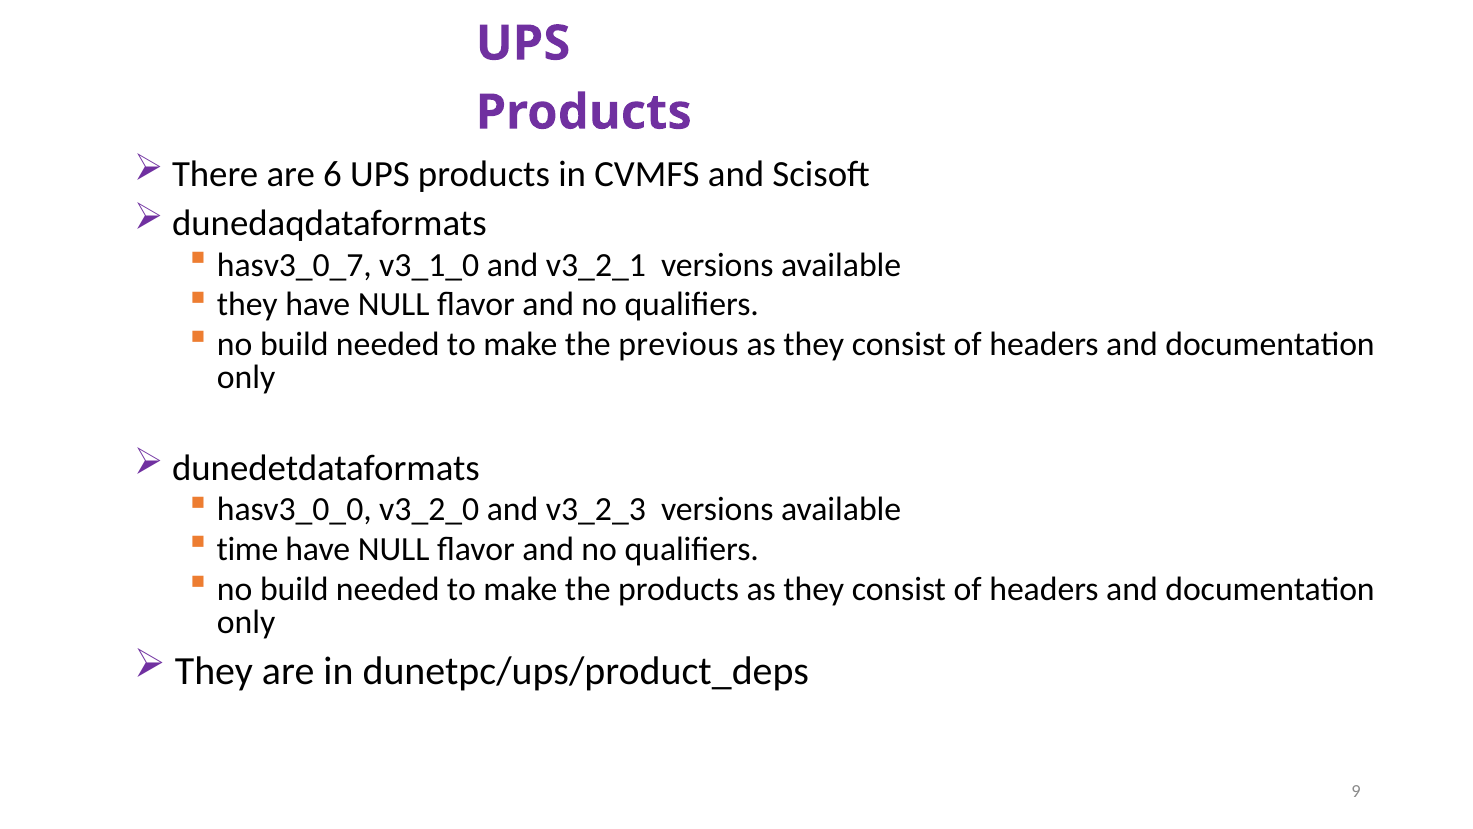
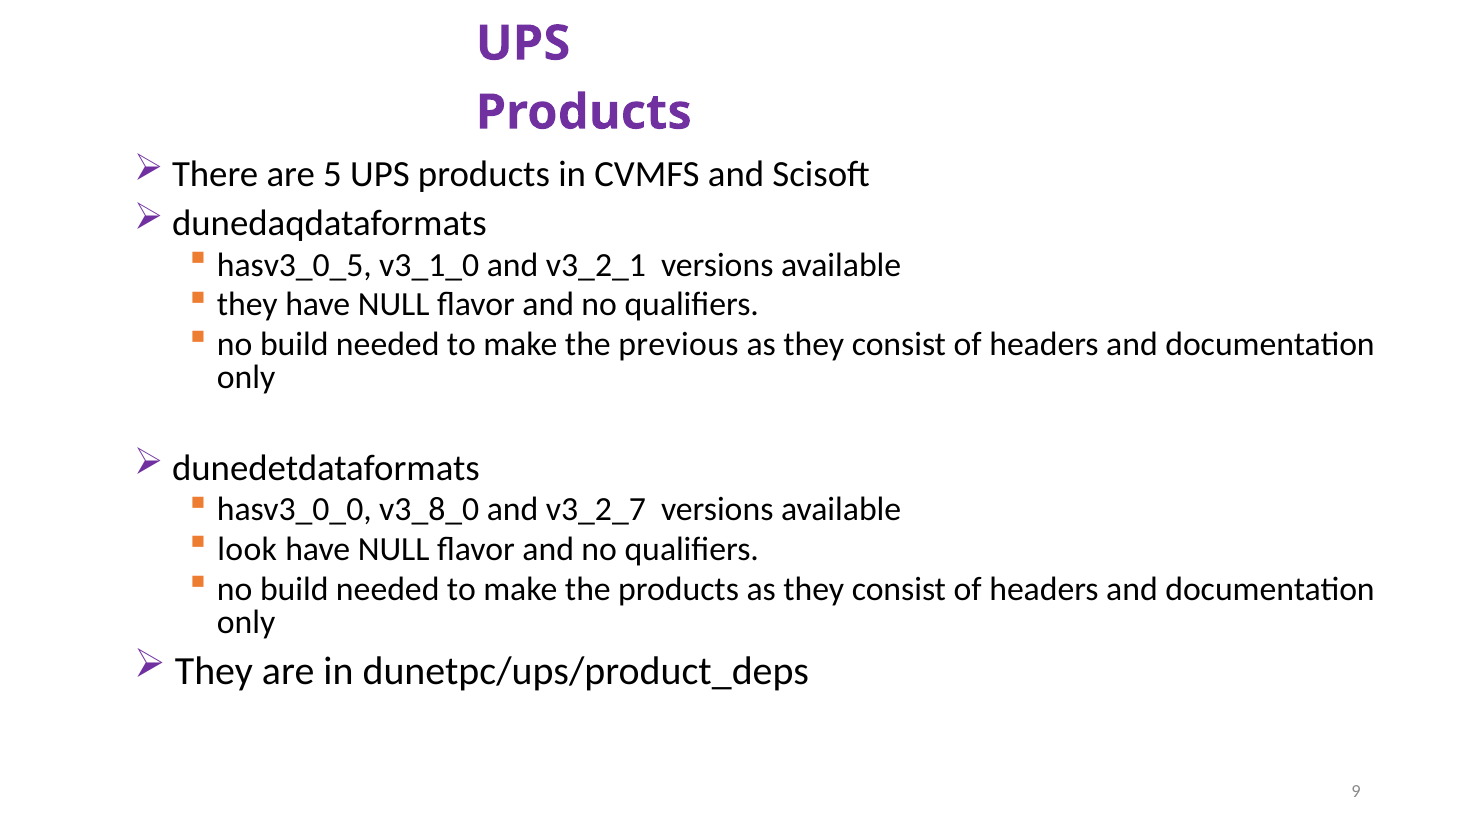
6: 6 -> 5
hasv3_0_7: hasv3_0_7 -> hasv3_0_5
v3_2_0: v3_2_0 -> v3_8_0
v3_2_3: v3_2_3 -> v3_2_7
time: time -> look
